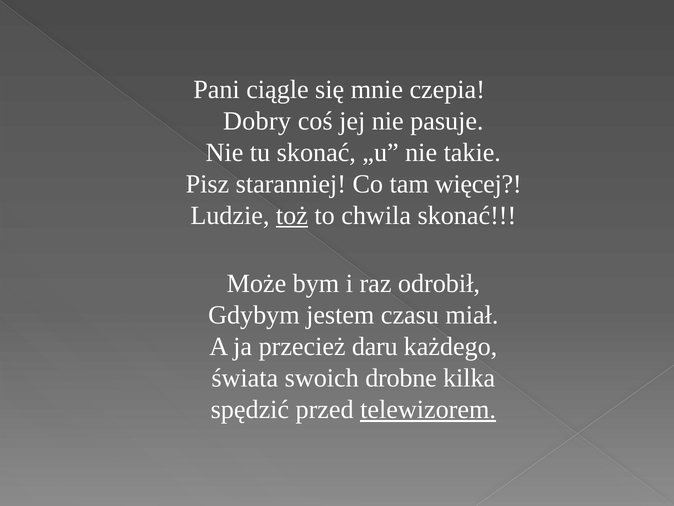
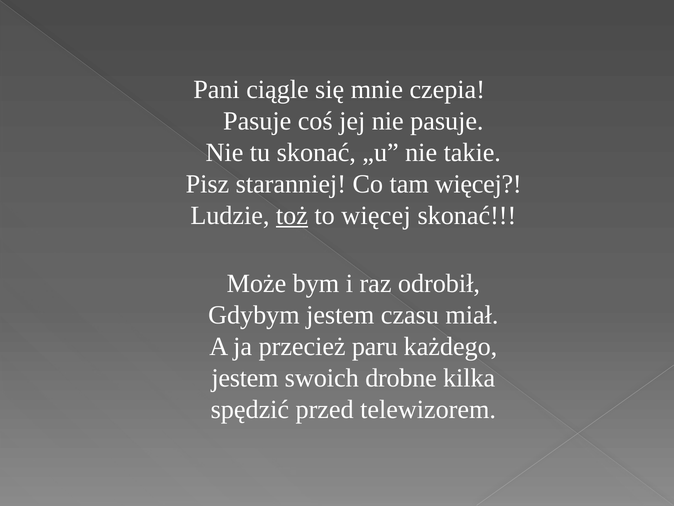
Dobry at (257, 121): Dobry -> Pasuje
to chwila: chwila -> więcej
daru: daru -> paru
świata at (245, 378): świata -> jestem
telewizorem underline: present -> none
